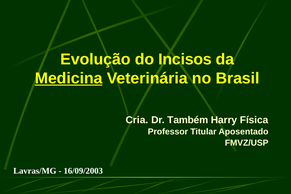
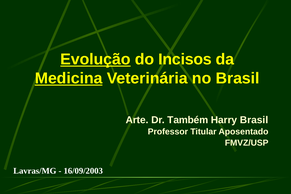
Evolução underline: none -> present
Cria: Cria -> Arte
Harry Física: Física -> Brasil
